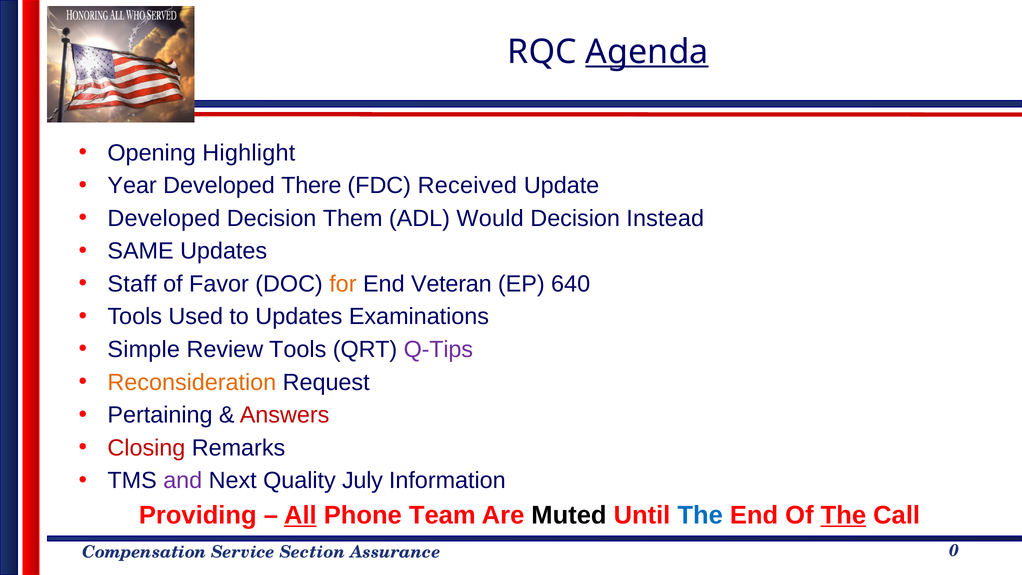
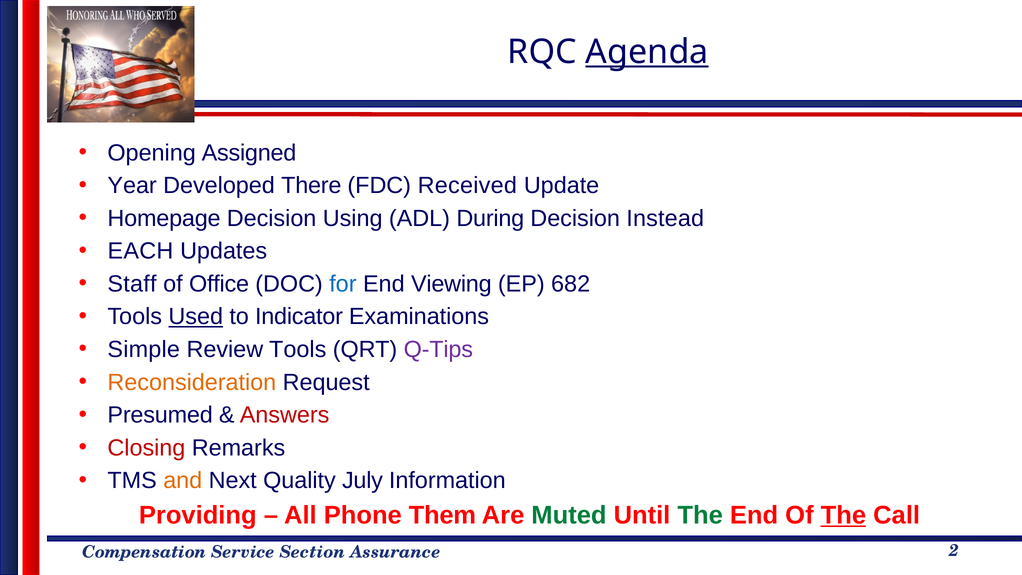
Highlight: Highlight -> Assigned
Developed at (164, 218): Developed -> Homepage
Them: Them -> Using
Would: Would -> During
SAME: SAME -> EACH
Favor: Favor -> Office
for colour: orange -> blue
Veteran: Veteran -> Viewing
640: 640 -> 682
Used underline: none -> present
to Updates: Updates -> Indicator
Pertaining: Pertaining -> Presumed
and colour: purple -> orange
All underline: present -> none
Team: Team -> Them
Muted colour: black -> green
The at (700, 515) colour: blue -> green
0: 0 -> 2
